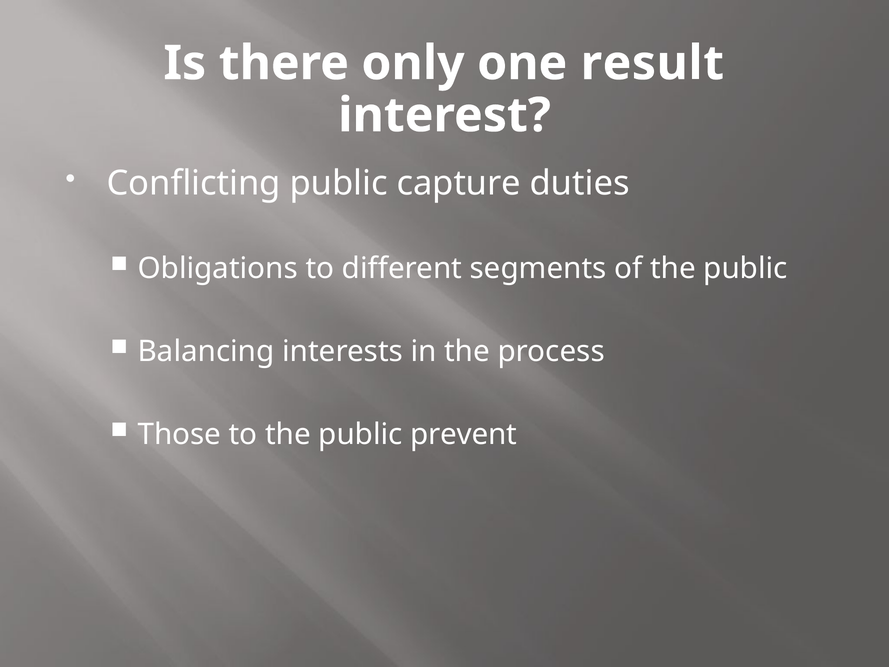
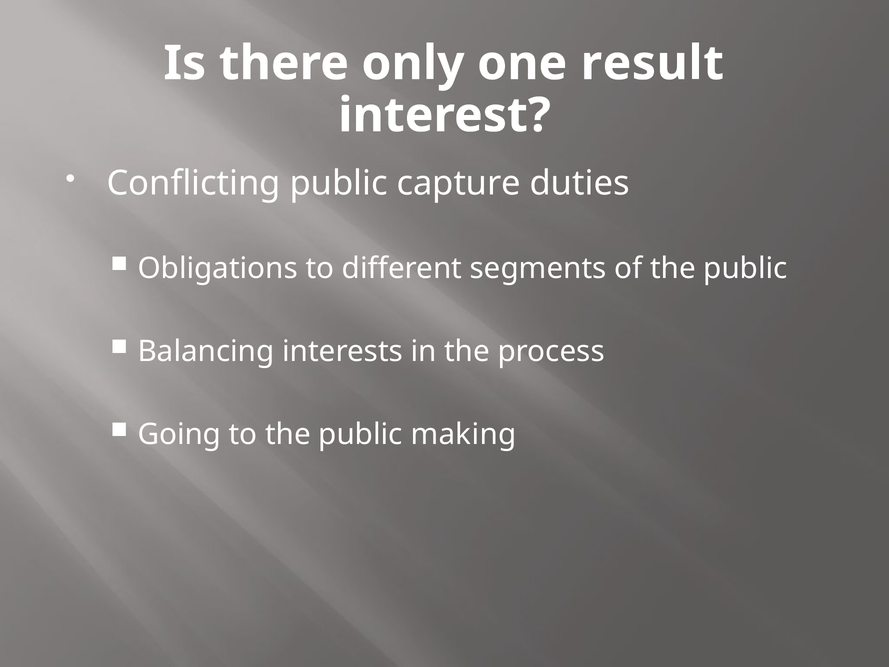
Those: Those -> Going
prevent: prevent -> making
